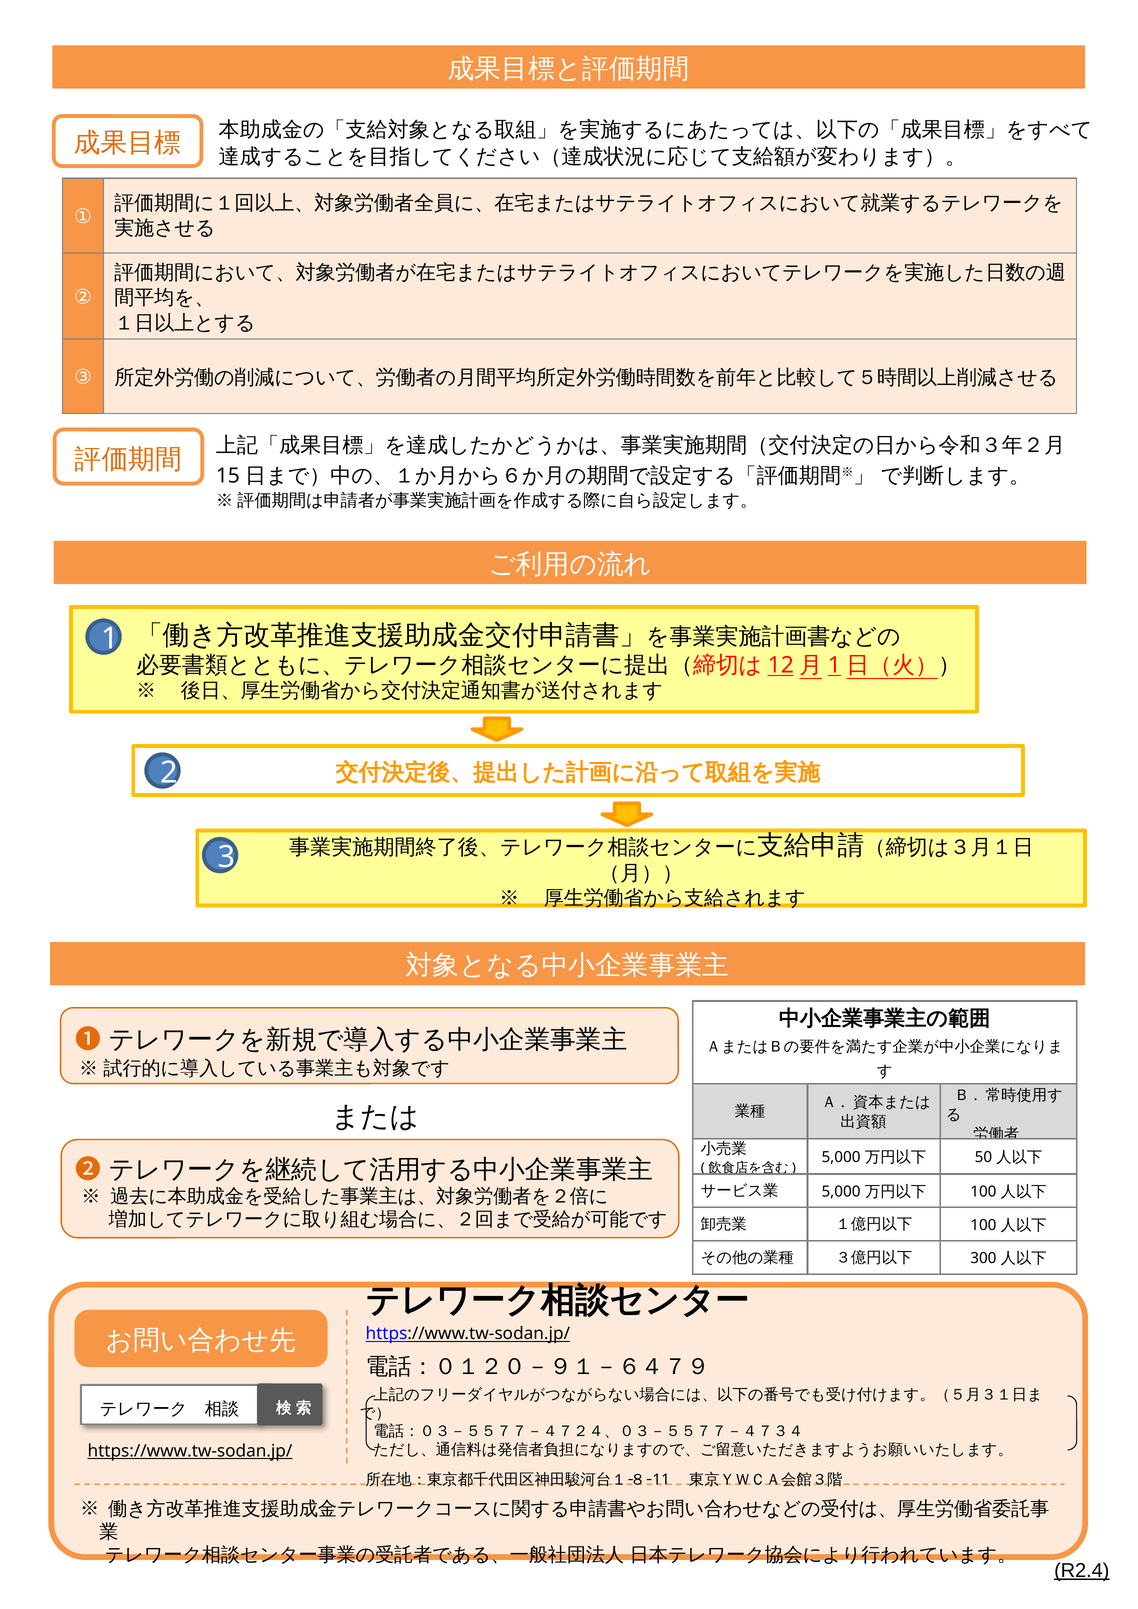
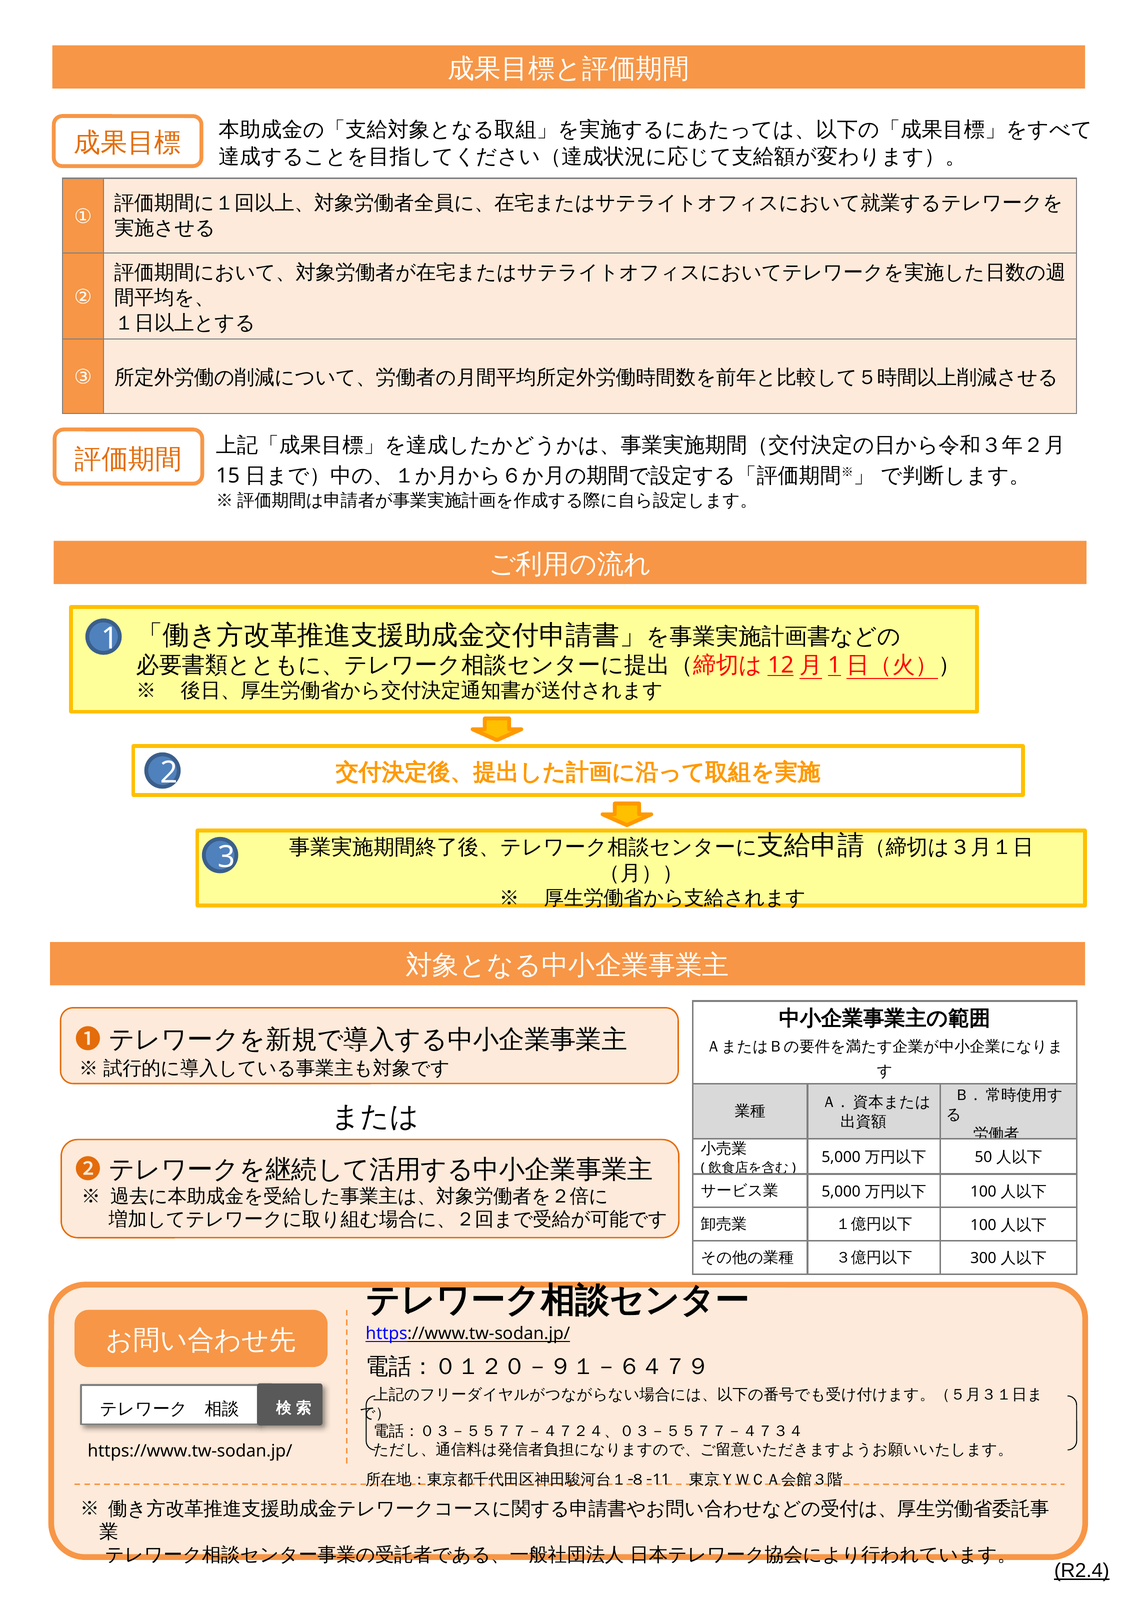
https://www.tw-sodan.jp/ at (190, 1452) underline: present -> none
